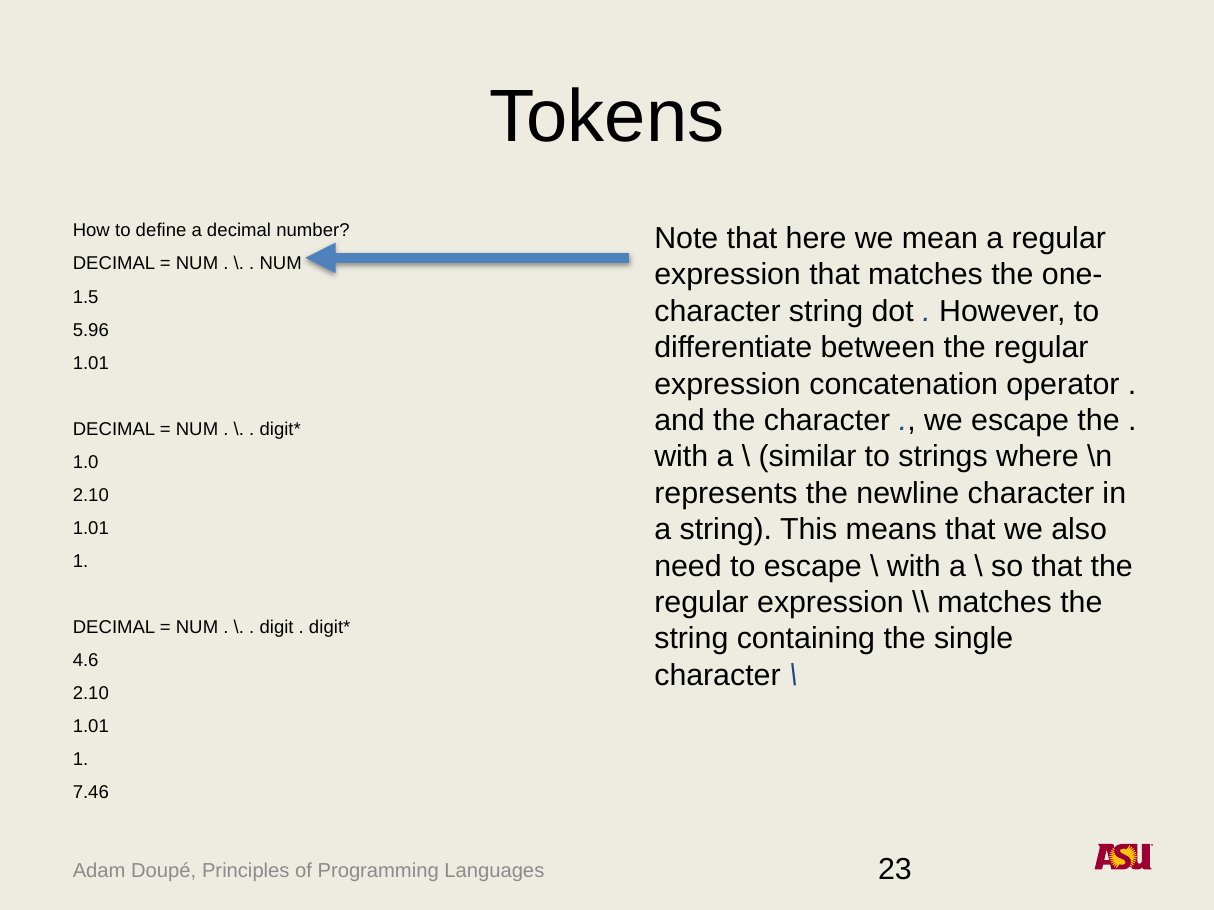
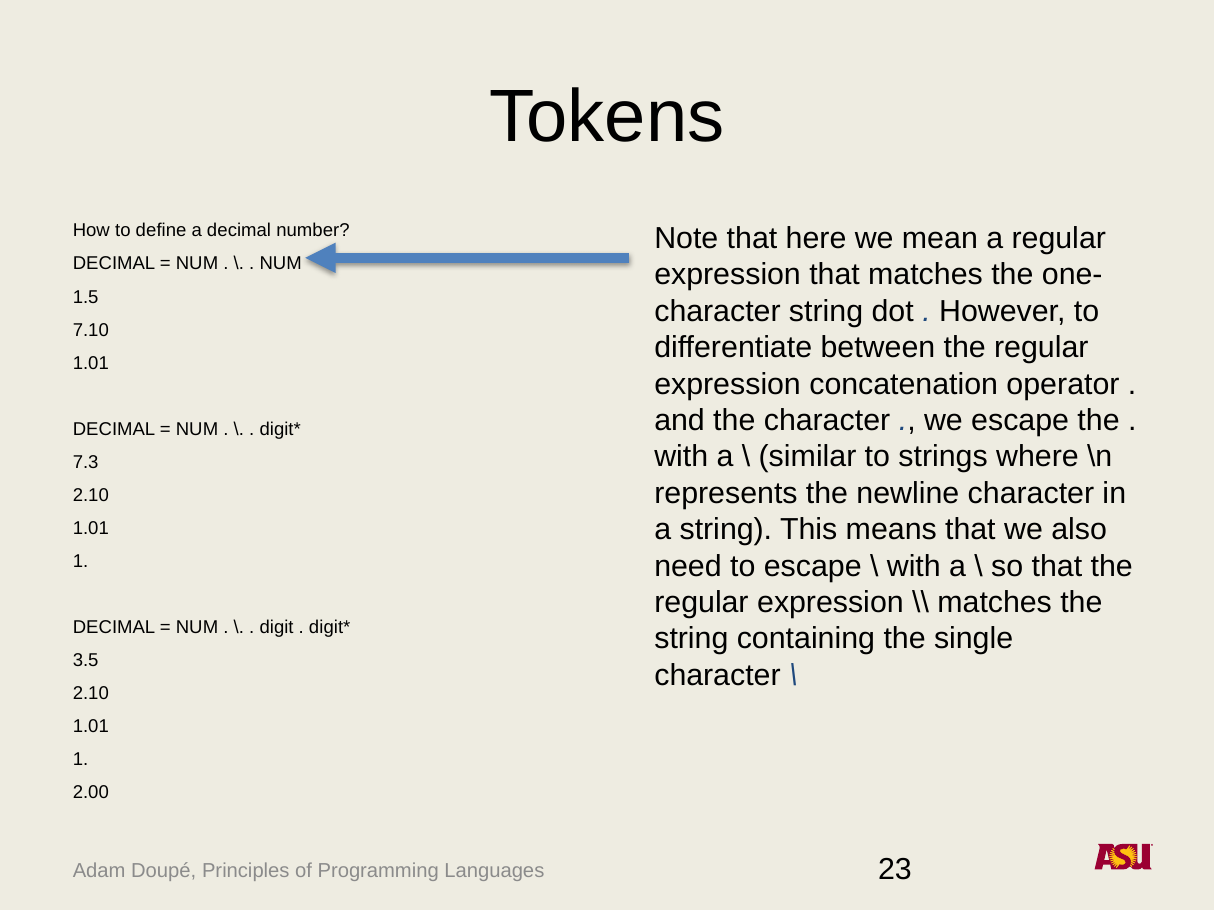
5.96: 5.96 -> 7.10
1.0: 1.0 -> 7.3
4.6: 4.6 -> 3.5
7.46: 7.46 -> 2.00
